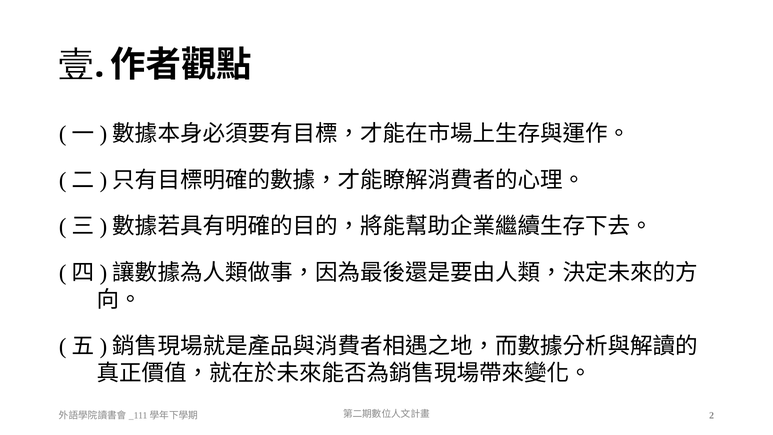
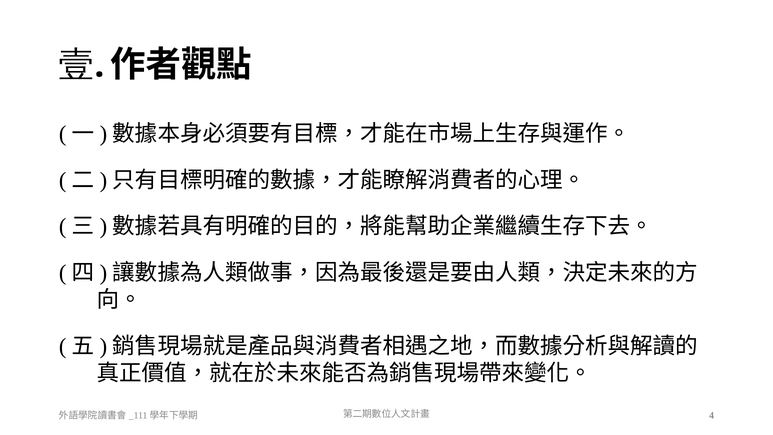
2: 2 -> 4
